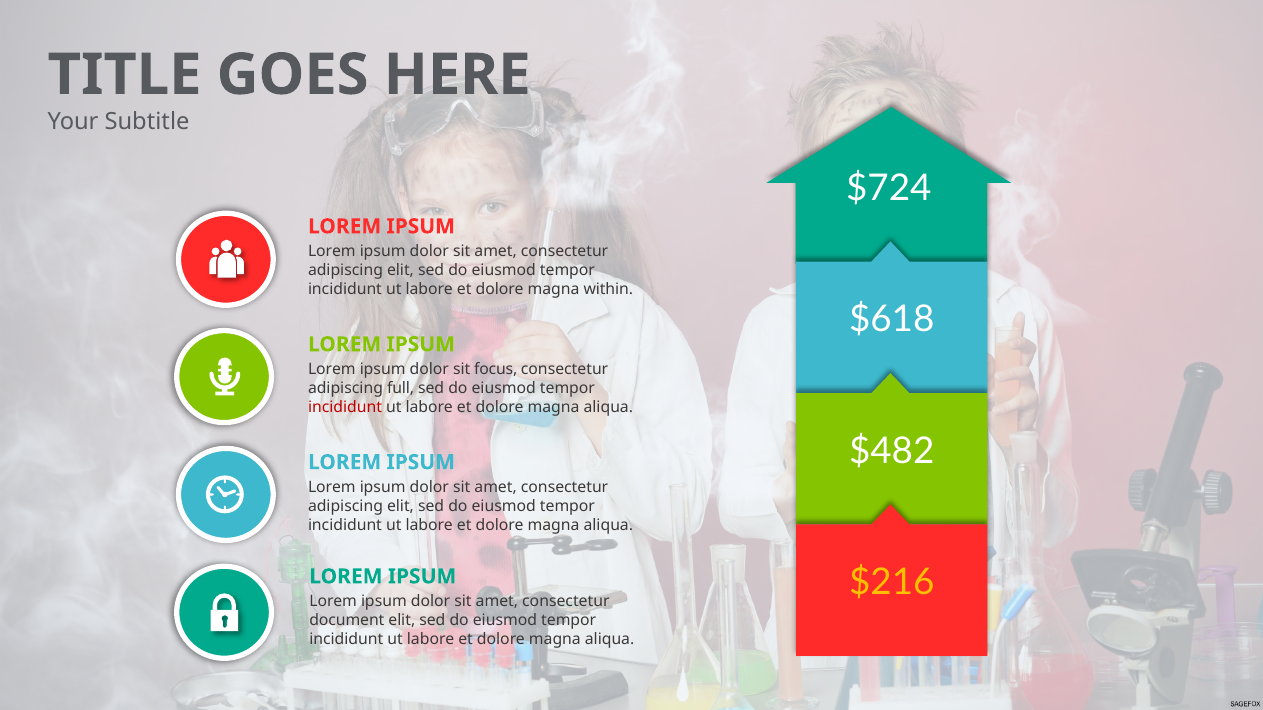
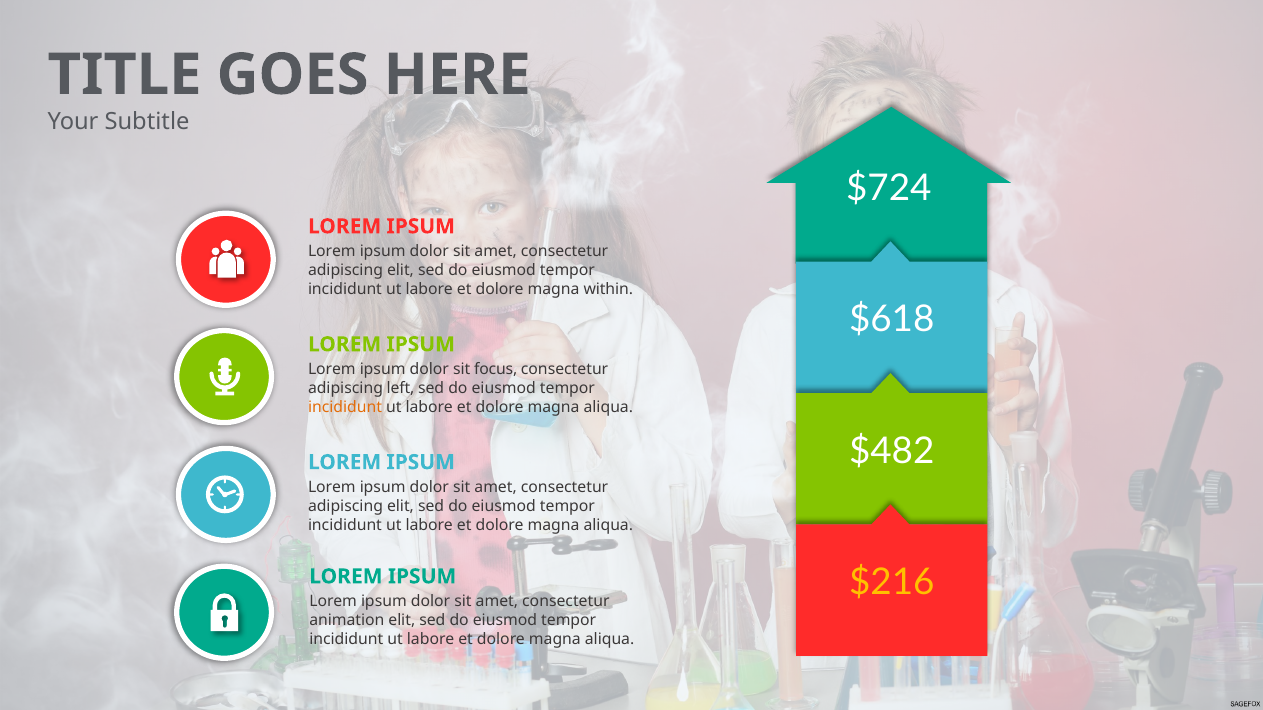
full: full -> left
incididunt at (345, 407) colour: red -> orange
document: document -> animation
